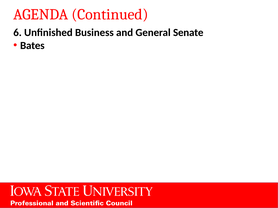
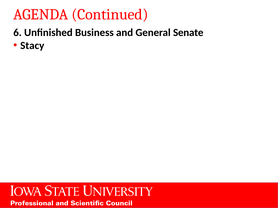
Bates: Bates -> Stacy
